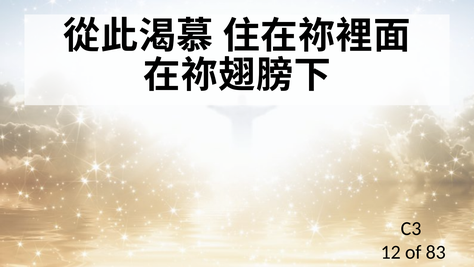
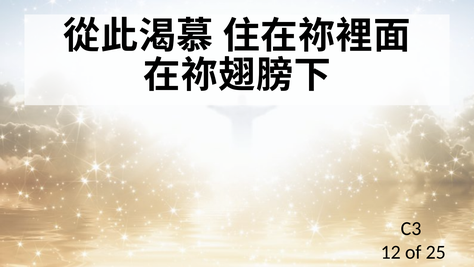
83: 83 -> 25
